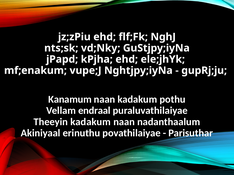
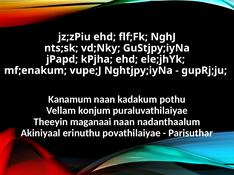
endraal: endraal -> konjum
Theeyin kadakum: kadakum -> maganaai
